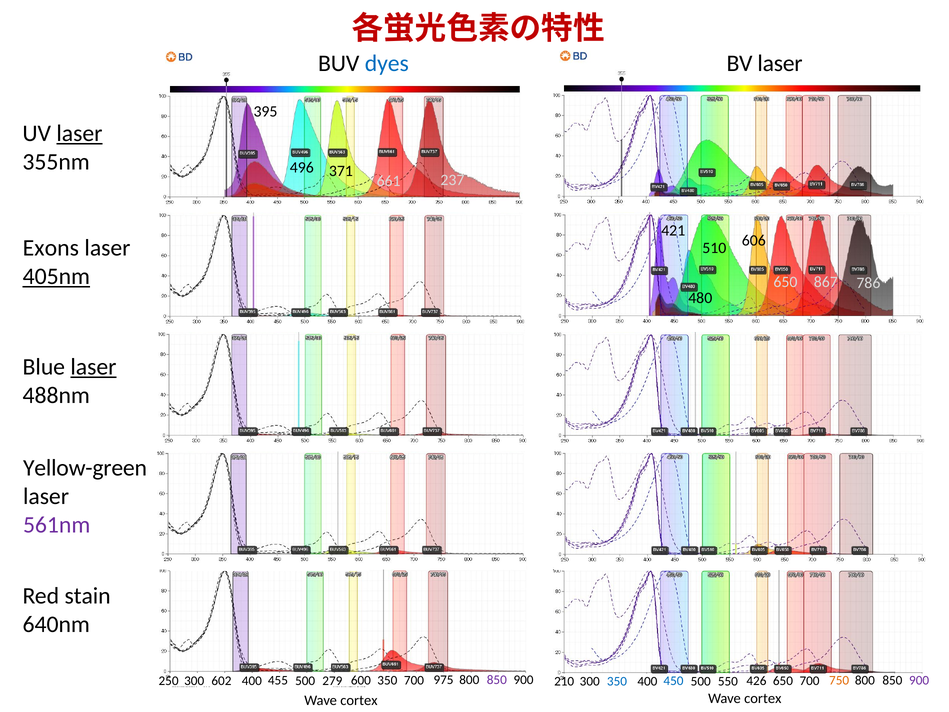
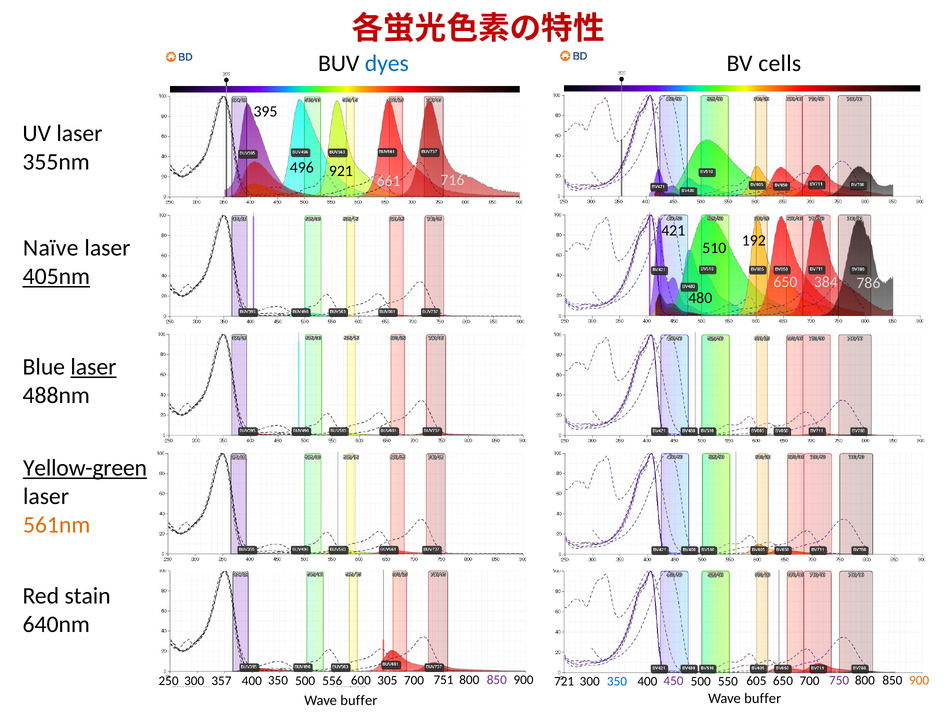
BV laser: laser -> cells
laser at (79, 133) underline: present -> none
371: 371 -> 921
237: 237 -> 716
Exons: Exons -> Naïve
606: 606 -> 192
867: 867 -> 384
Yellow-green underline: none -> present
561nm colour: purple -> orange
602: 602 -> 357
400 455: 455 -> 350
279: 279 -> 556
600 350: 350 -> 305
975: 975 -> 751
210: 210 -> 721
450 colour: blue -> purple
426: 426 -> 605
750 colour: orange -> purple
900 at (919, 680) colour: purple -> orange
cortex at (359, 700): cortex -> buffer
cortex at (763, 698): cortex -> buffer
